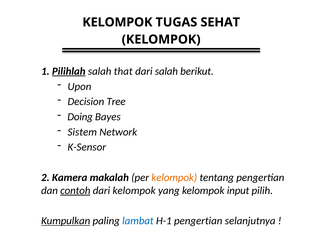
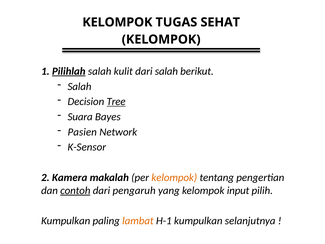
that: that -> kulit
Upon at (79, 86): Upon -> Salah
Tree underline: none -> present
Doing: Doing -> Suara
Sistem: Sistem -> Pasien
dari kelompok: kelompok -> pengaruh
Kumpulkan at (66, 221) underline: present -> none
lambat colour: blue -> orange
H-1 pengertian: pengertian -> kumpulkan
